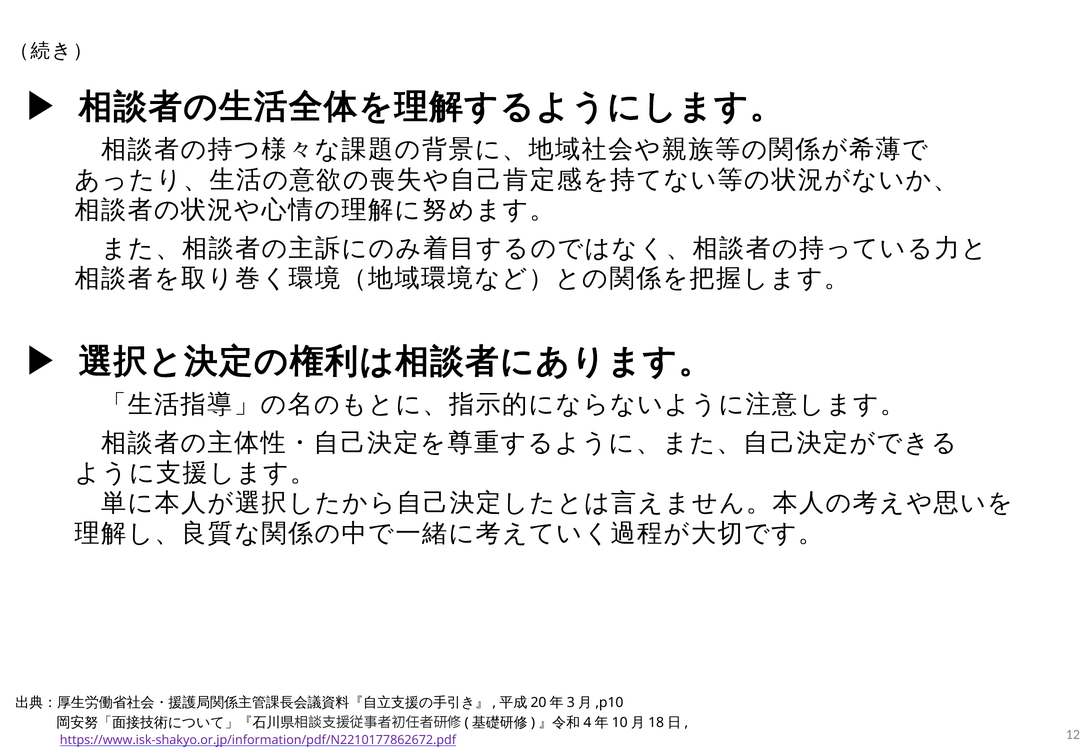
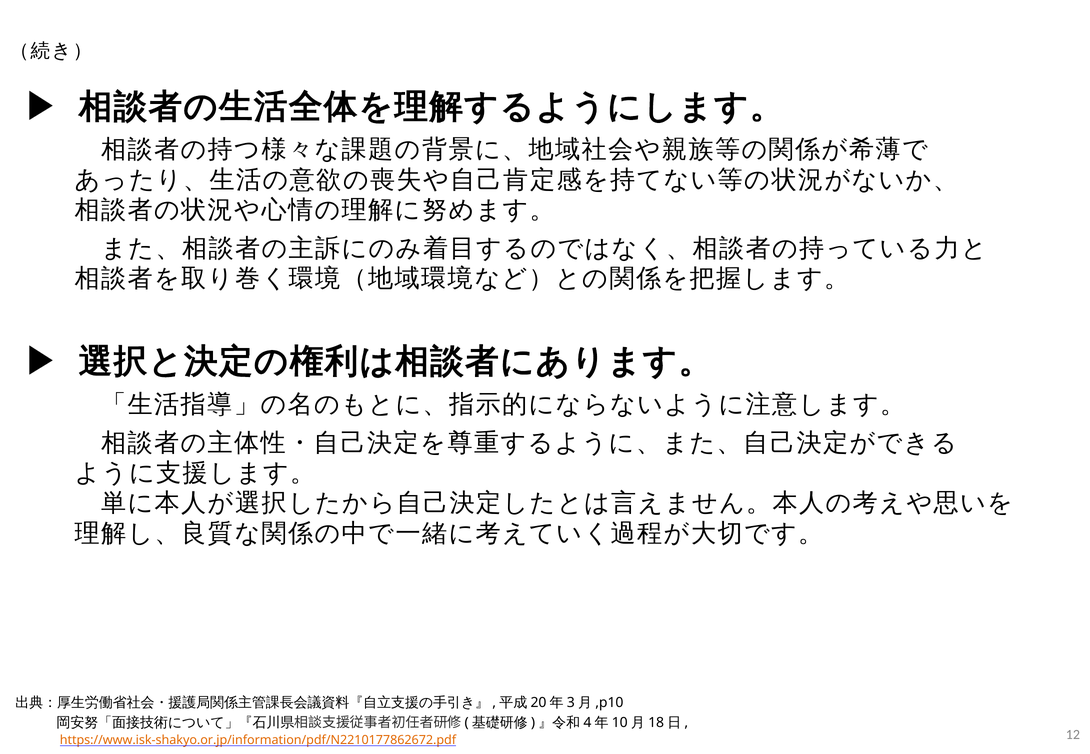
https://www.isk-shakyo.or.jp/information/pdf/N2210177862672.pdf colour: purple -> orange
